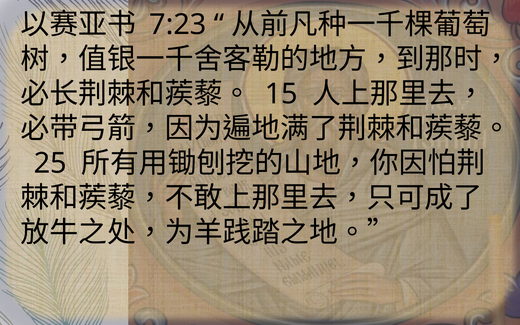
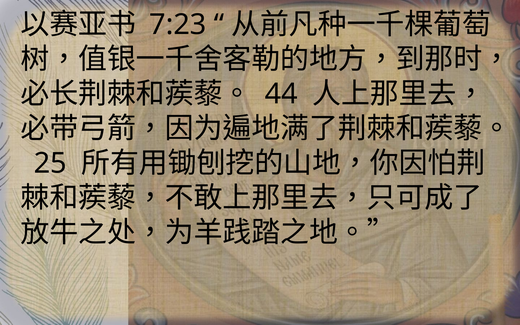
15: 15 -> 44
